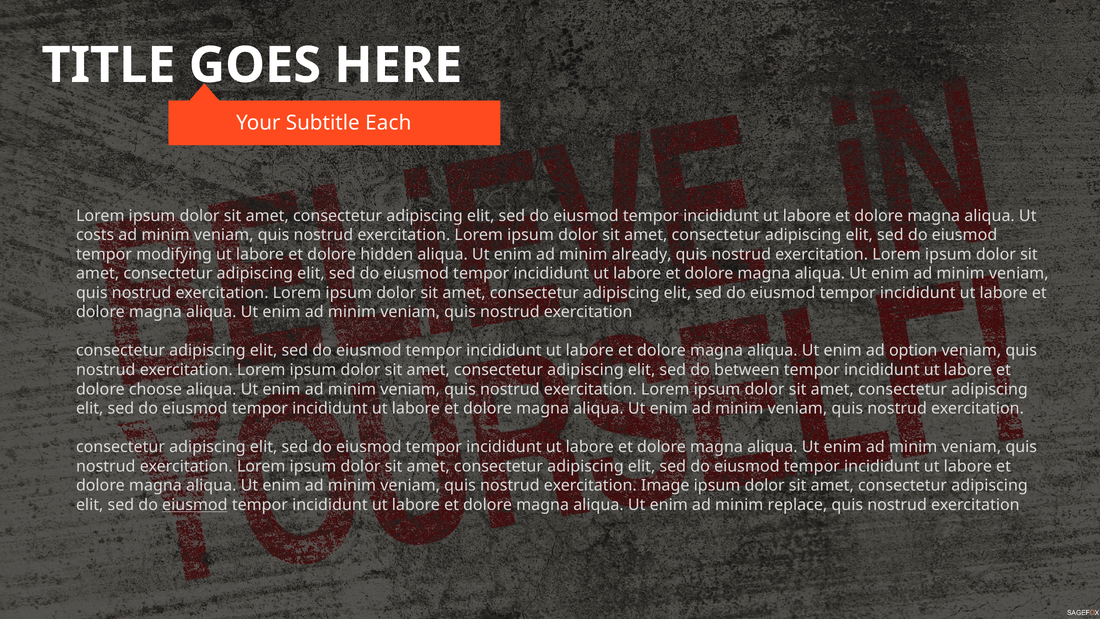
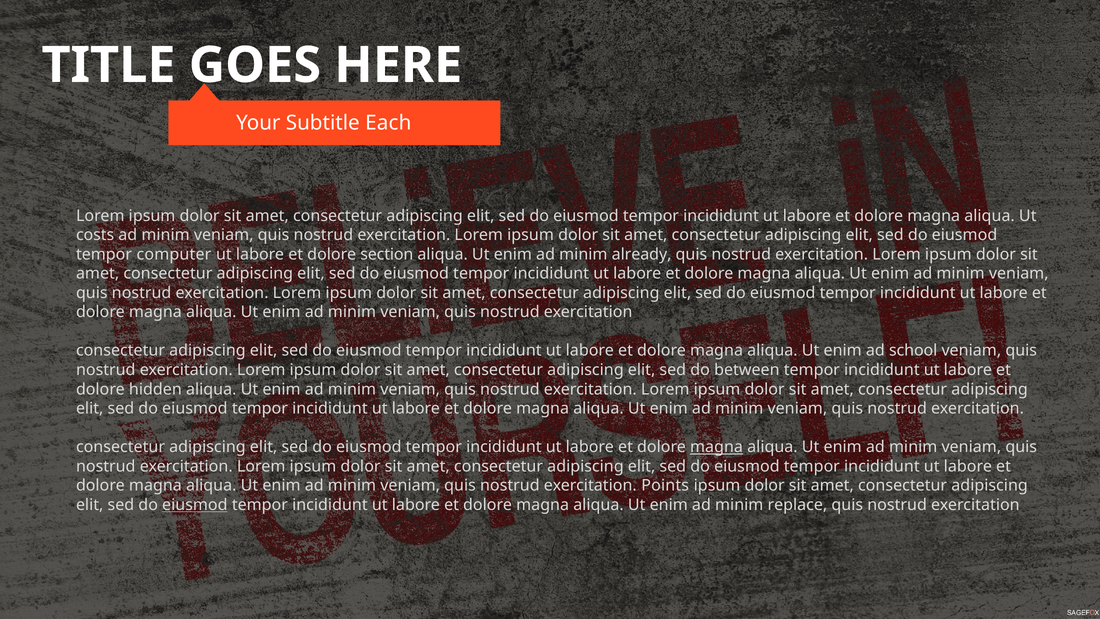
modifying: modifying -> computer
hidden: hidden -> section
option: option -> school
choose: choose -> hidden
magna at (717, 447) underline: none -> present
Image: Image -> Points
